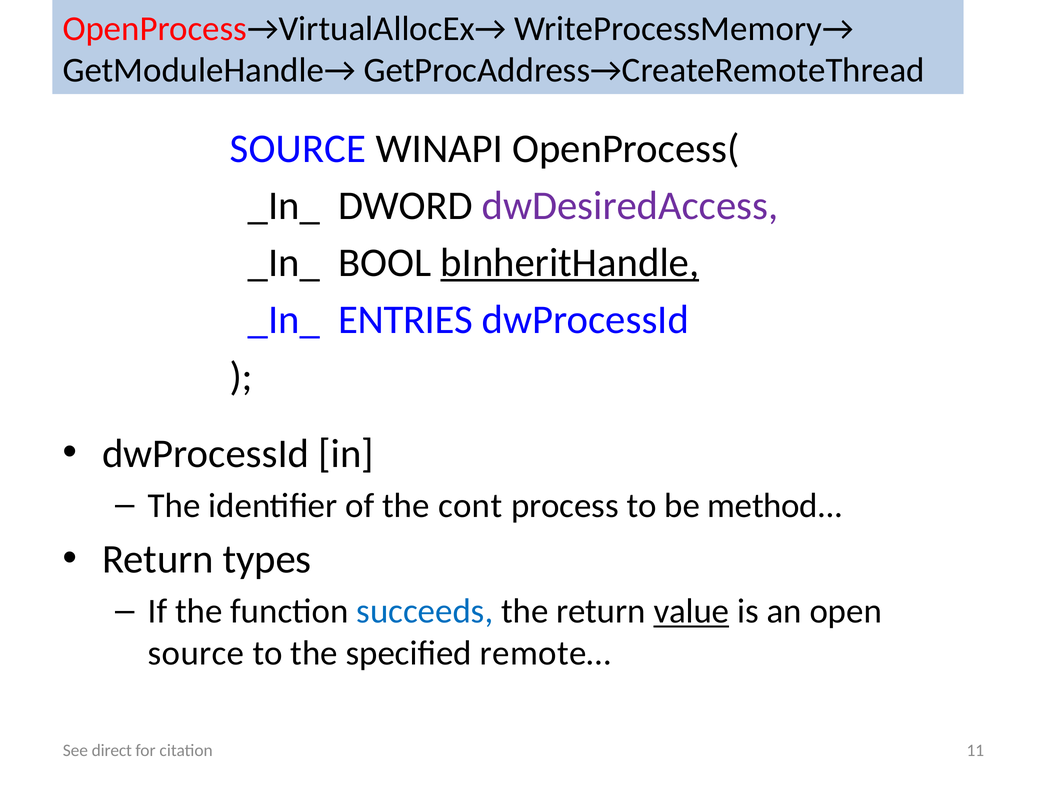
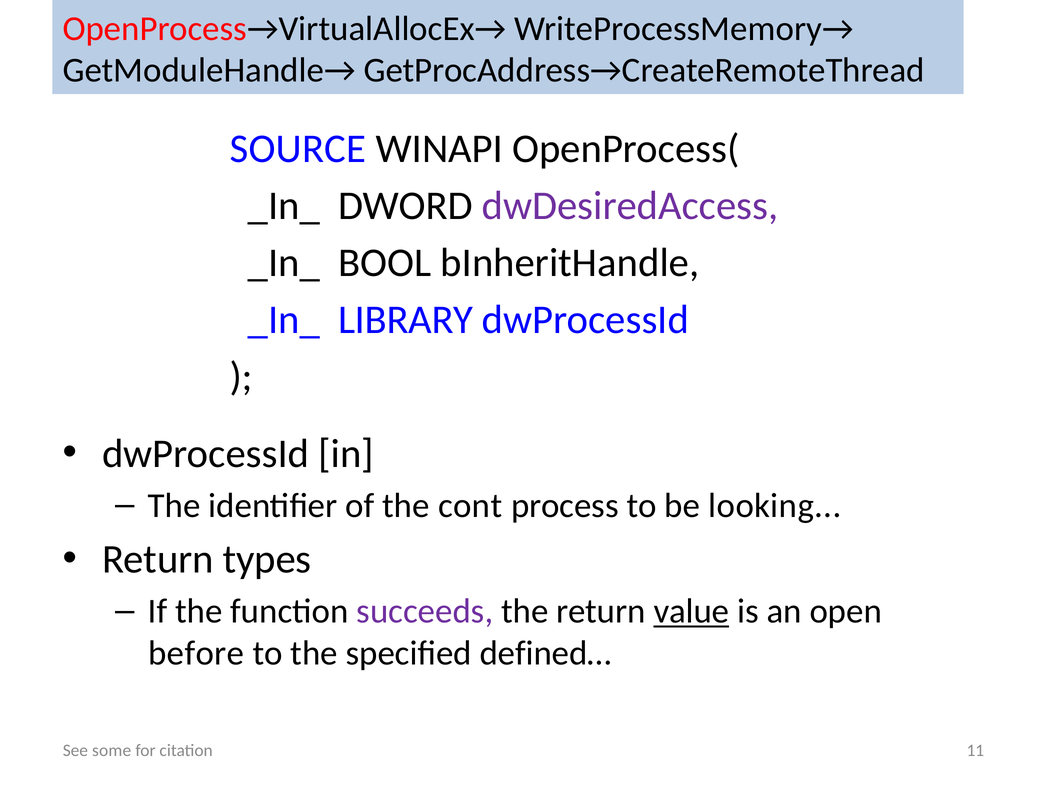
bInheritHandle underline: present -> none
ENTRIES: ENTRIES -> LIBRARY
method: method -> looking
succeeds colour: blue -> purple
source at (196, 653): source -> before
remote…: remote… -> defined…
direct: direct -> some
